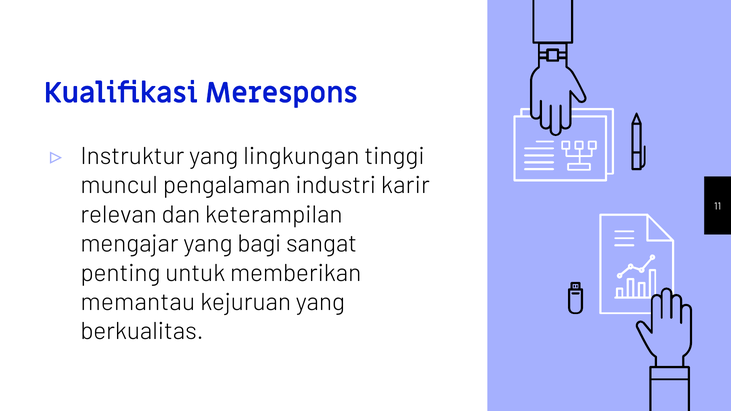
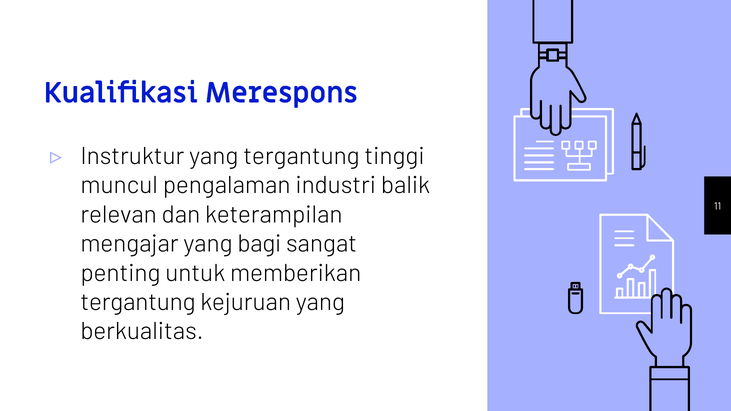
yang lingkungan: lingkungan -> tergantung
karir: karir -> balik
memantau at (138, 302): memantau -> tergantung
